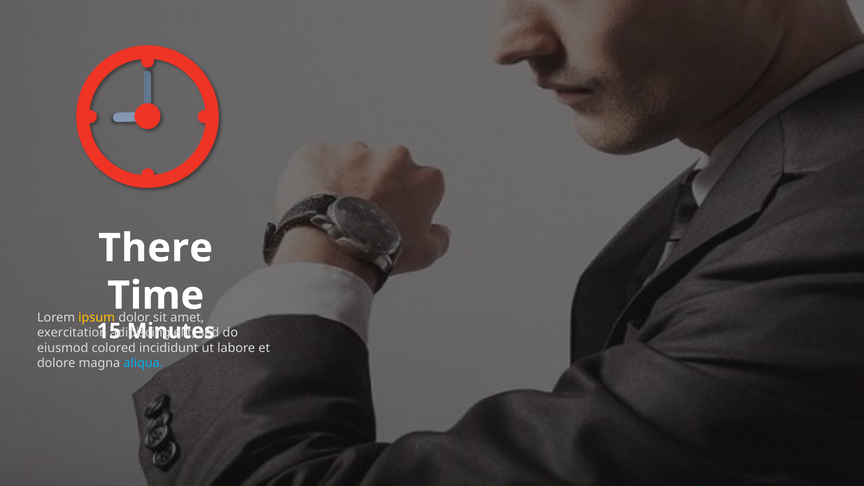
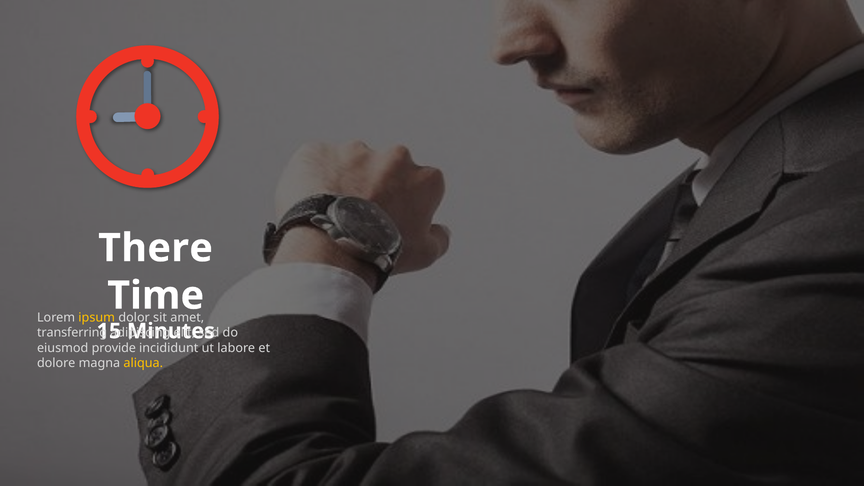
exercitation: exercitation -> transferring
colored: colored -> provide
aliqua colour: light blue -> yellow
